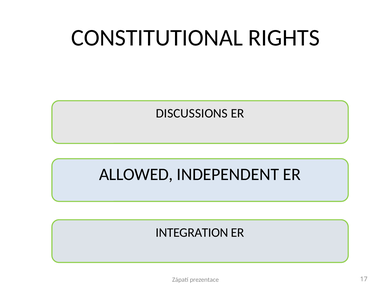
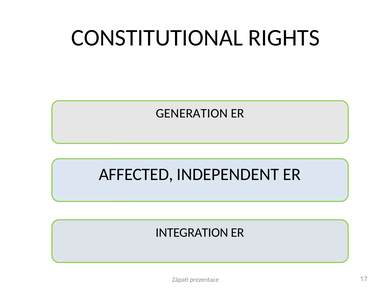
DISCUSSIONS: DISCUSSIONS -> GENERATION
ALLOWED: ALLOWED -> AFFECTED
